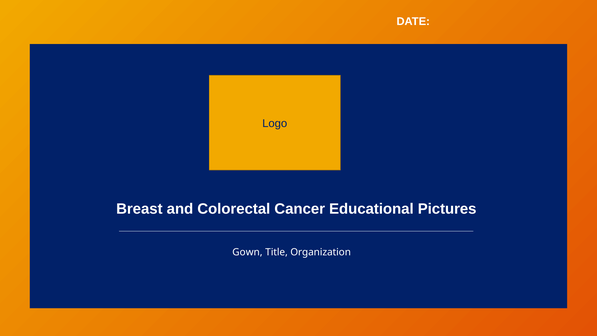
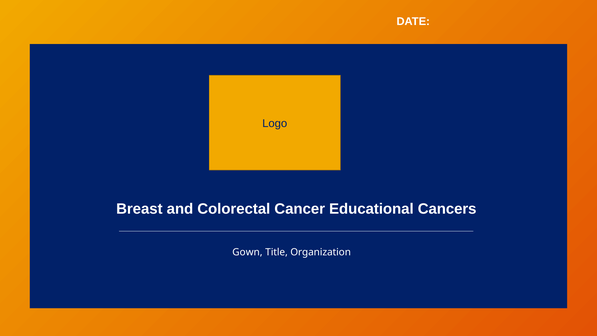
Pictures: Pictures -> Cancers
